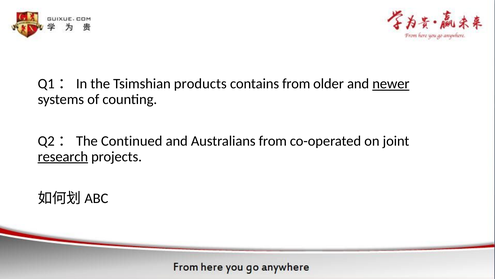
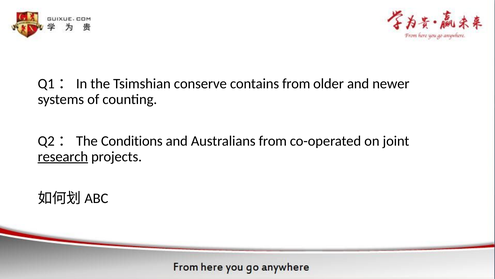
products: products -> conserve
newer underline: present -> none
Continued: Continued -> Conditions
